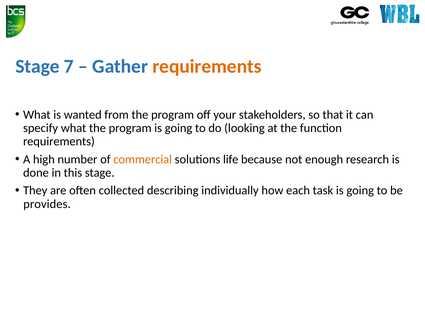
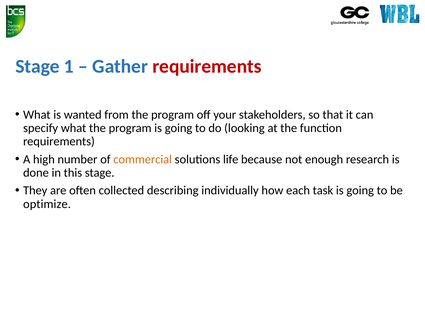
7: 7 -> 1
requirements at (207, 66) colour: orange -> red
provides: provides -> optimize
